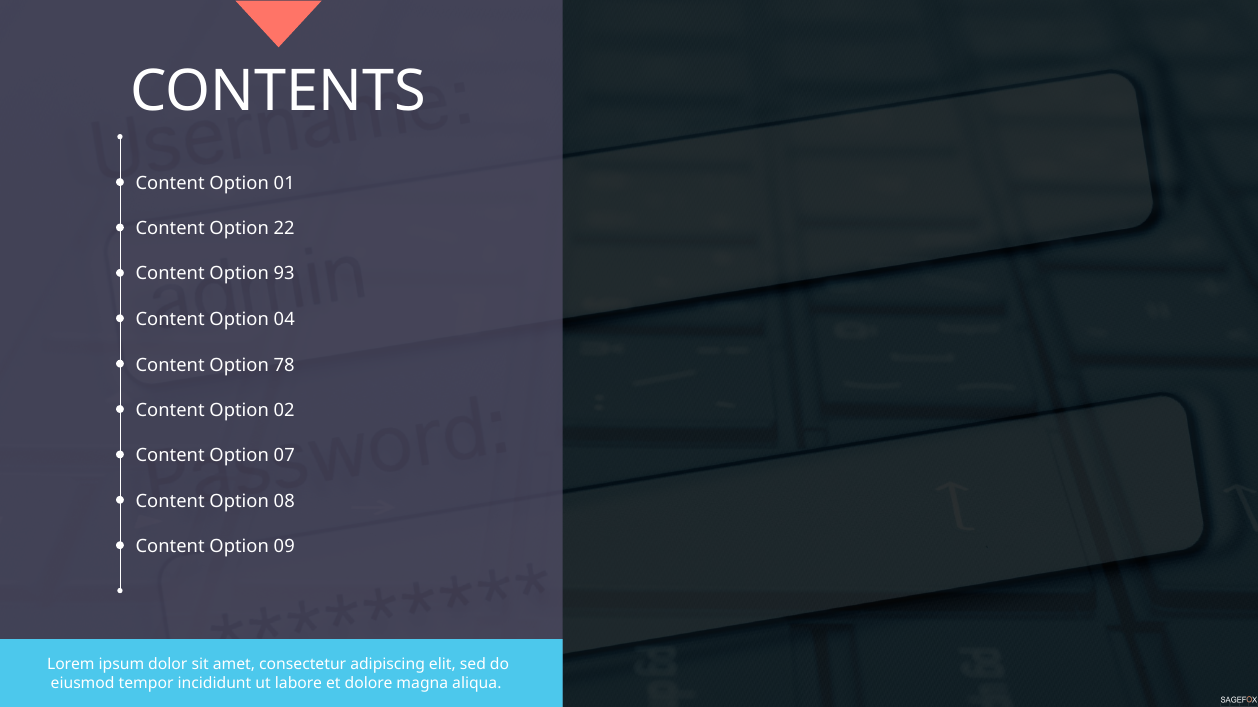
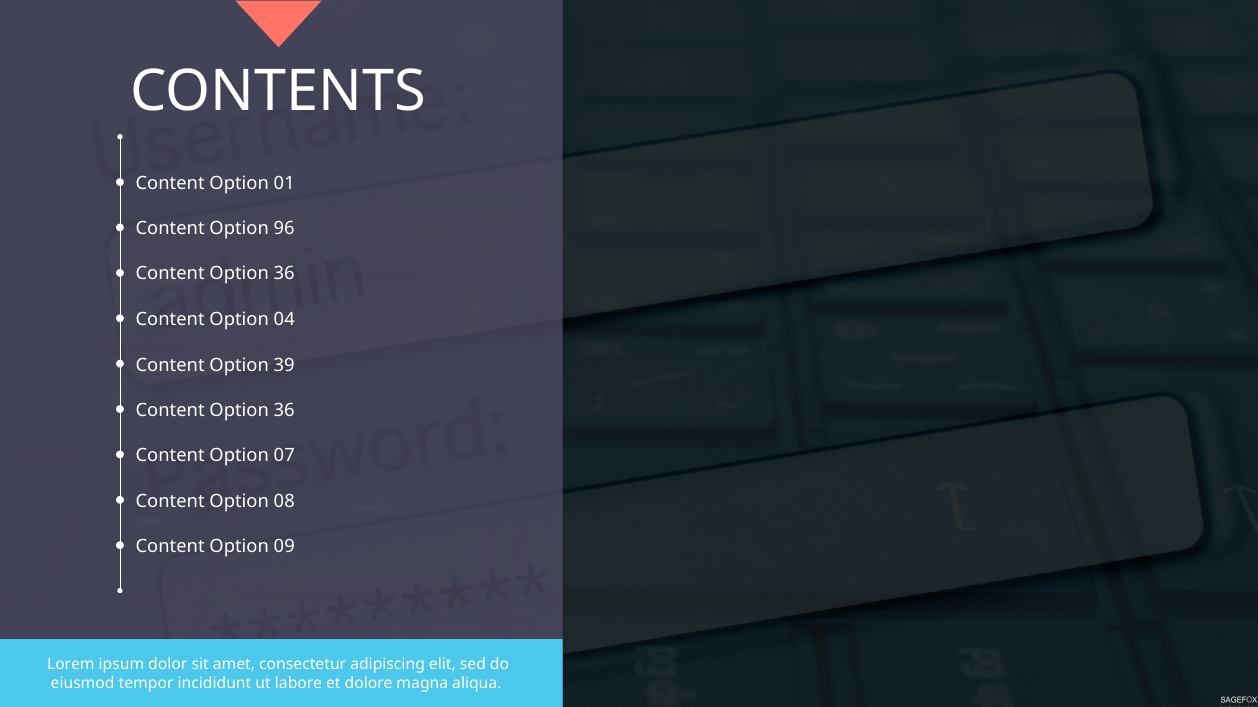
22: 22 -> 96
93 at (284, 274): 93 -> 36
78: 78 -> 39
02 at (284, 411): 02 -> 36
